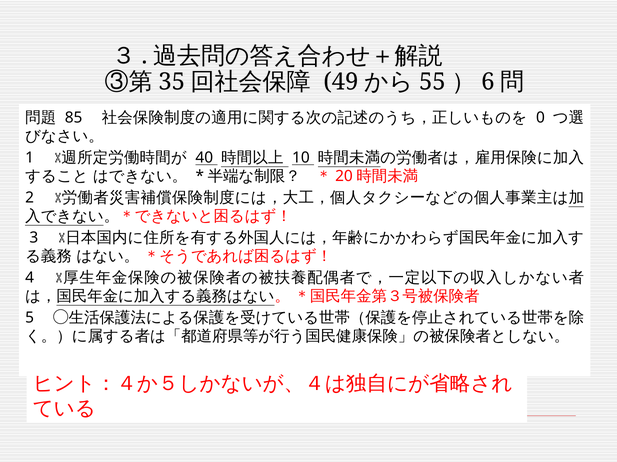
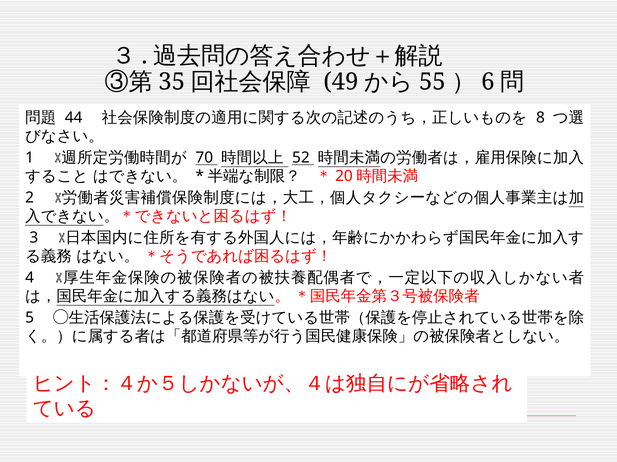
85: 85 -> 44
0: 0 -> 8
40: 40 -> 70
10: 10 -> 52
